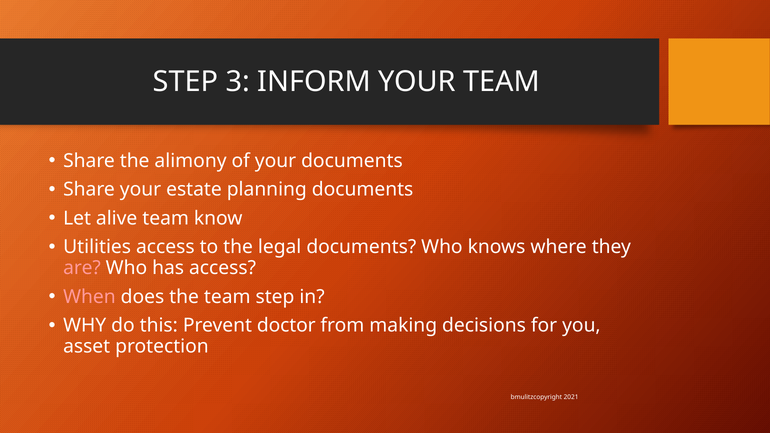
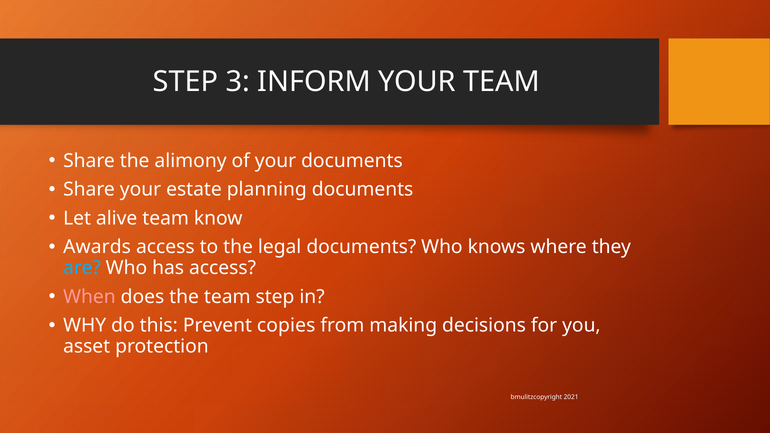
Utilities: Utilities -> Awards
are colour: pink -> light blue
doctor: doctor -> copies
